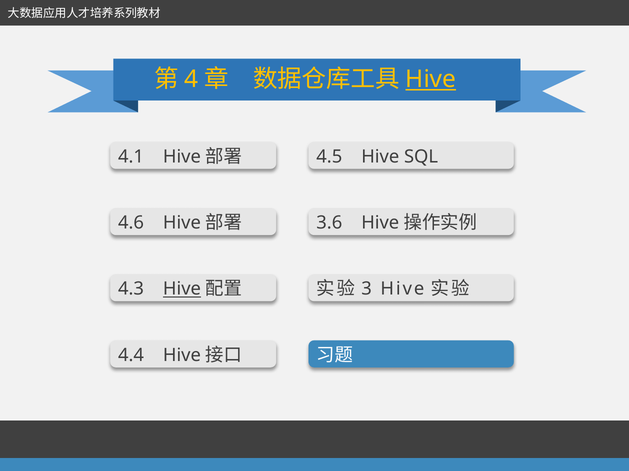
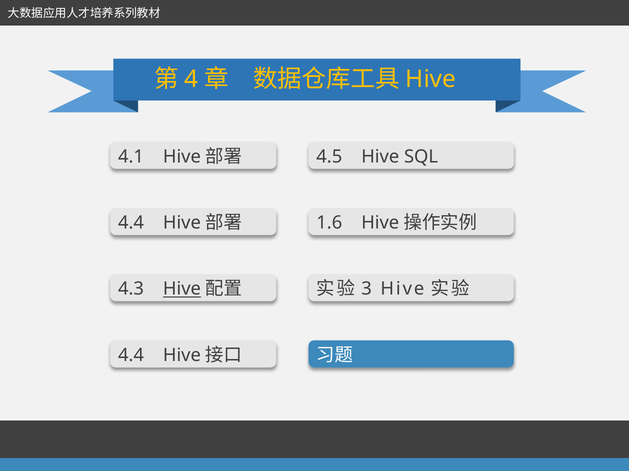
Hive at (431, 79) underline: present -> none
4.6 at (131, 223): 4.6 -> 4.4
3.6: 3.6 -> 1.6
